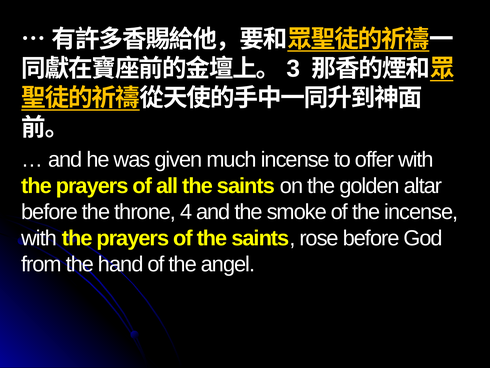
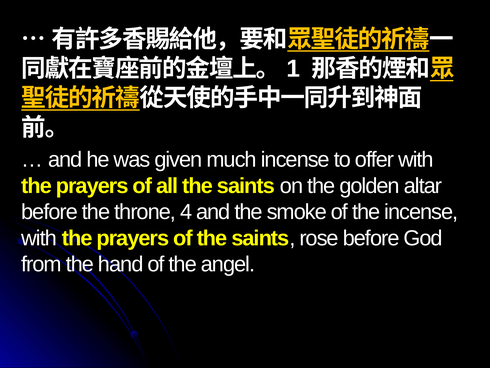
3: 3 -> 1
